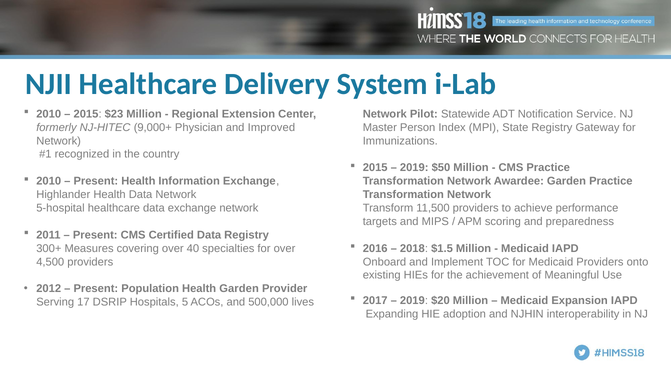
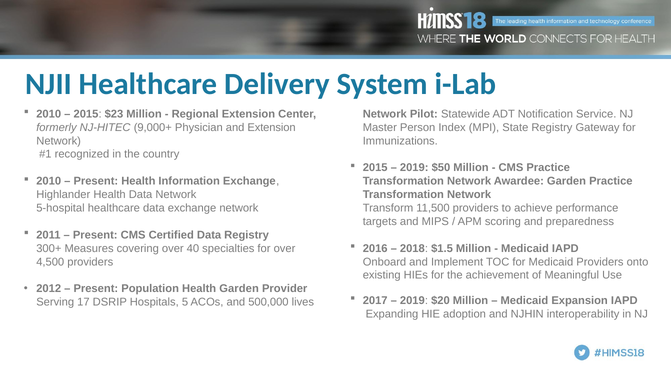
and Improved: Improved -> Extension
